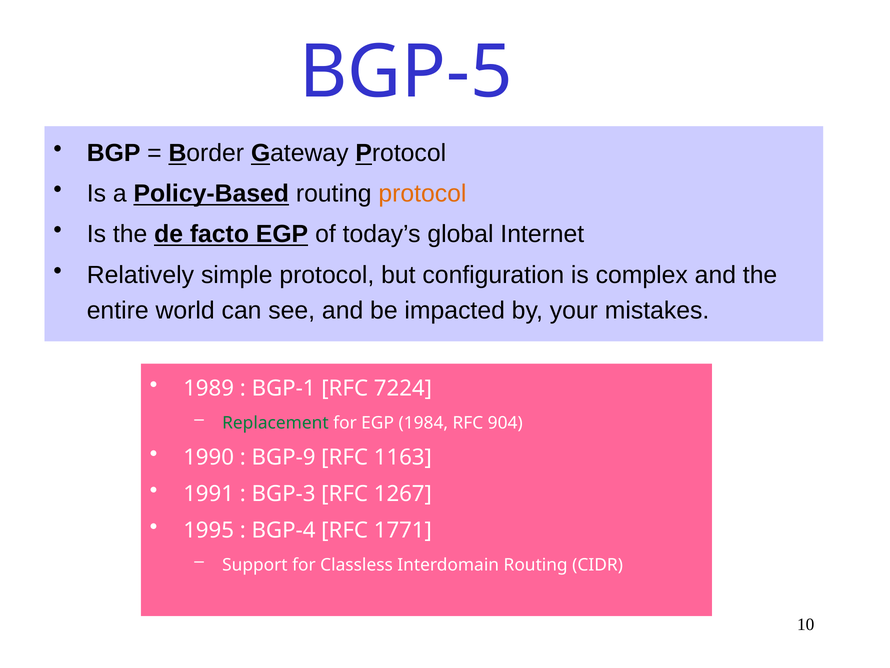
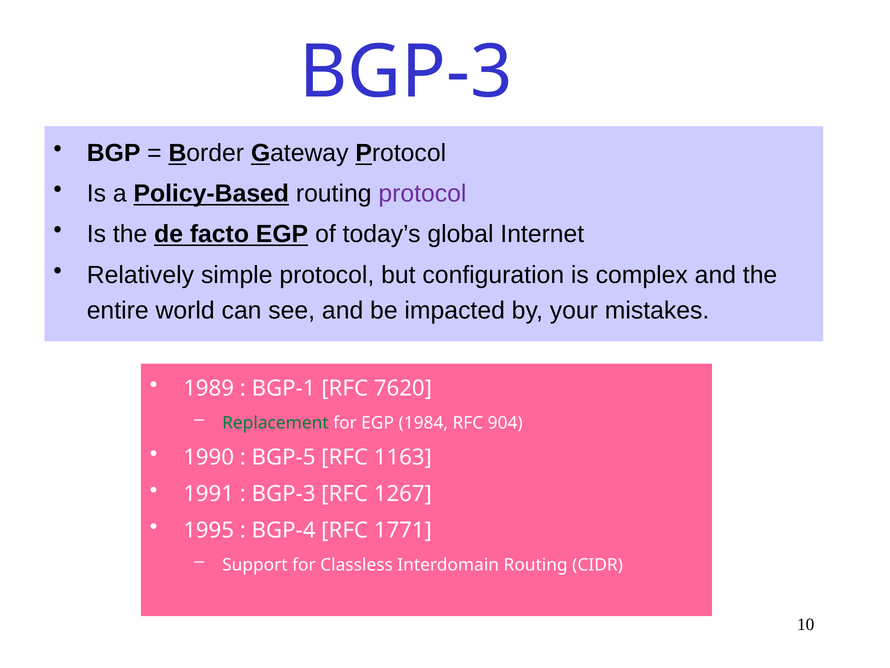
BGP-5 at (406, 72): BGP-5 -> BGP-3
protocol at (422, 194) colour: orange -> purple
7224: 7224 -> 7620
BGP-9: BGP-9 -> BGP-5
